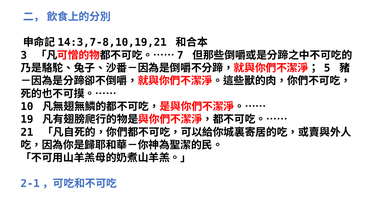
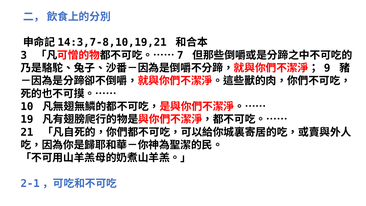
5: 5 -> 9
